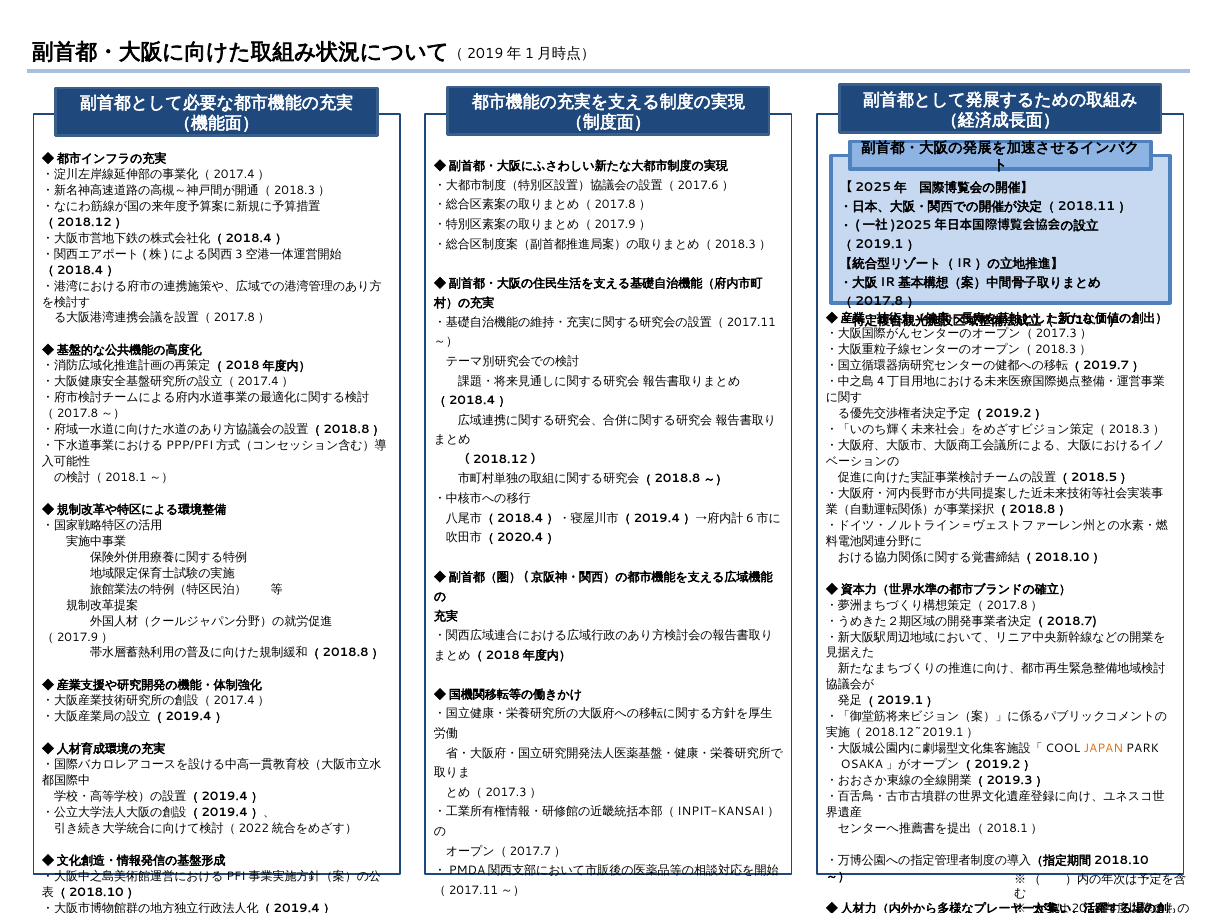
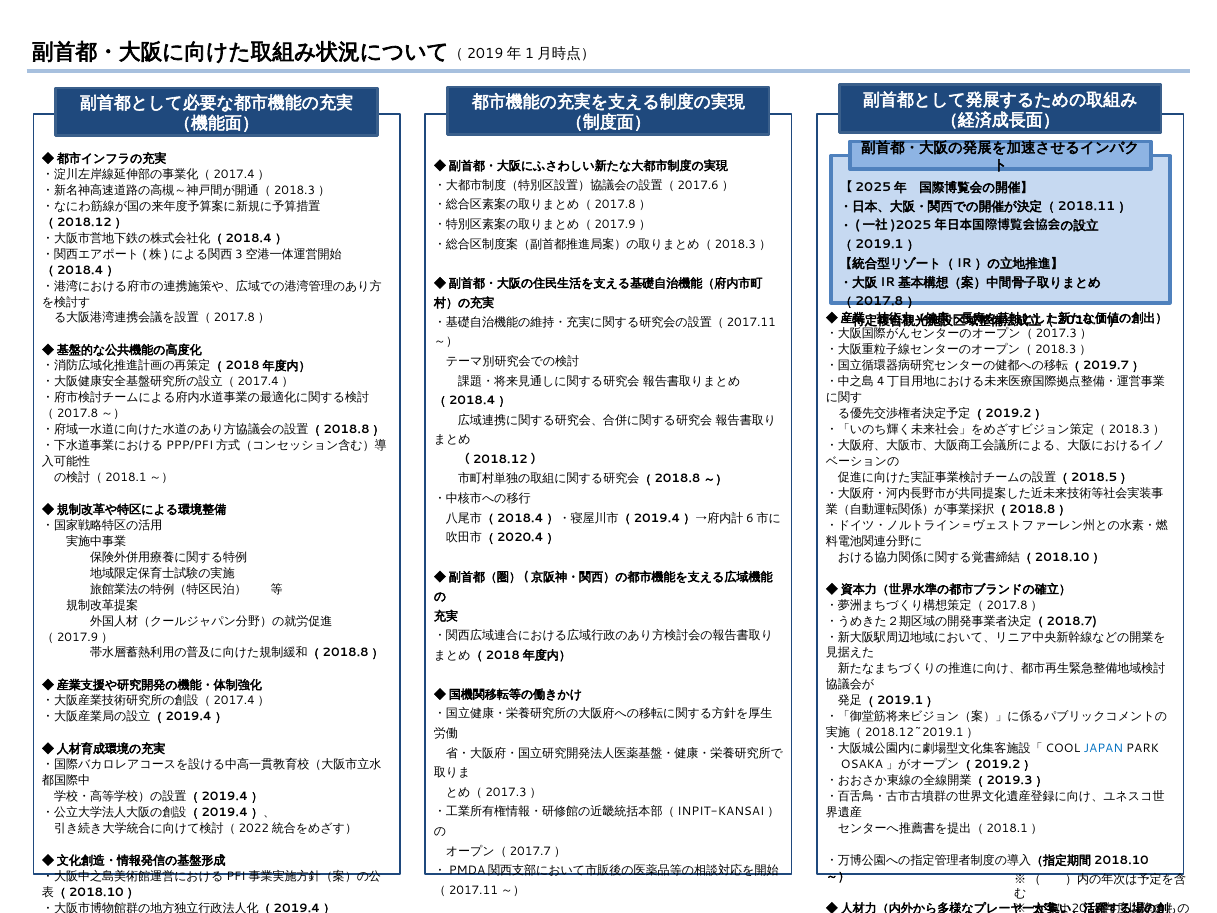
JAPAN colour: orange -> blue
